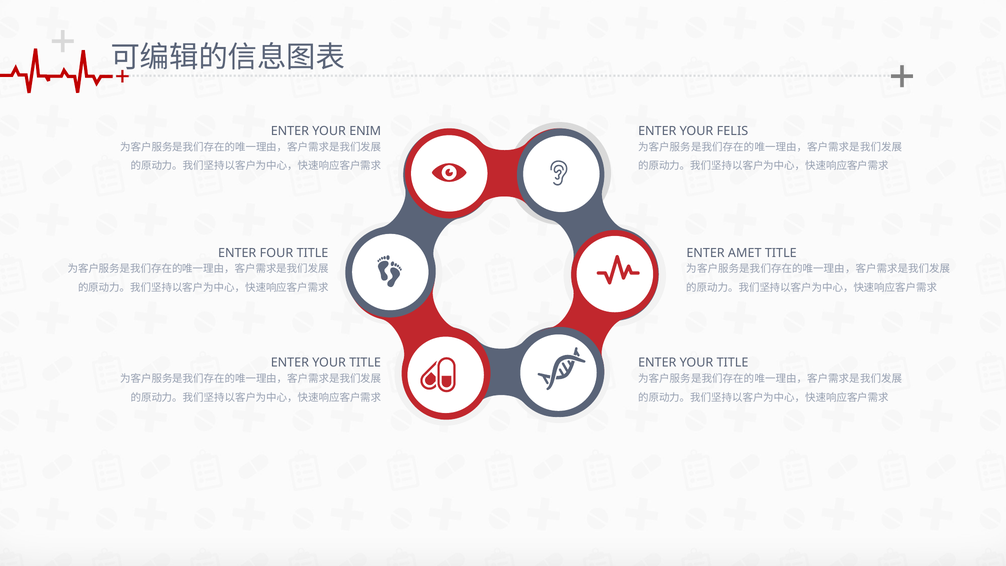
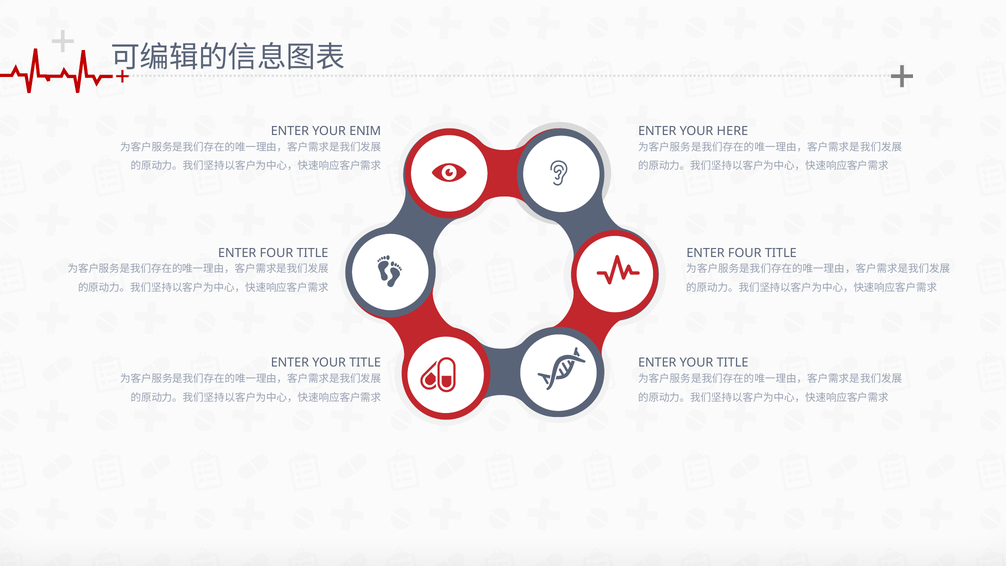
FELIS: FELIS -> HERE
AMET at (745, 253): AMET -> FOUR
